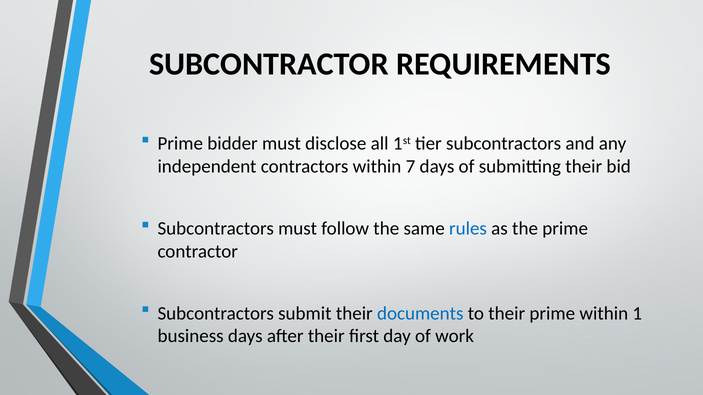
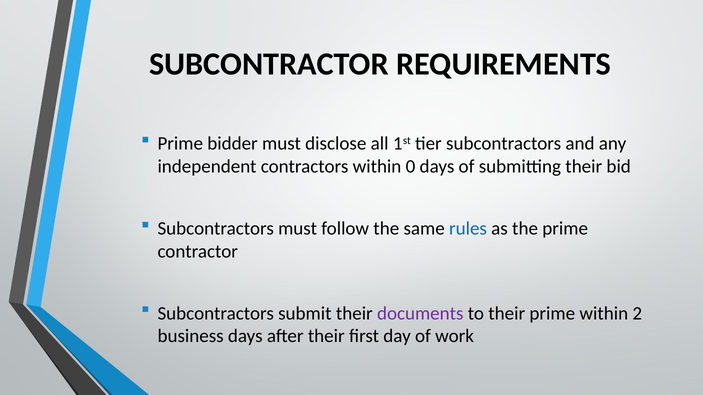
7: 7 -> 0
documents colour: blue -> purple
1: 1 -> 2
